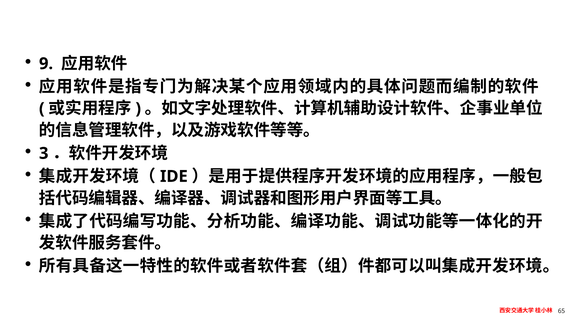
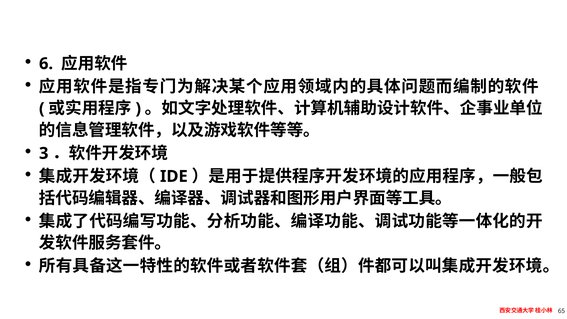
9: 9 -> 6
